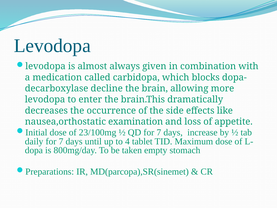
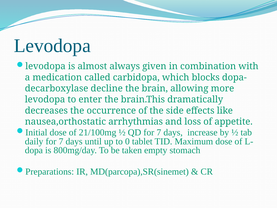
examination: examination -> arrhythmias
23/100mg: 23/100mg -> 21/100mg
4: 4 -> 0
